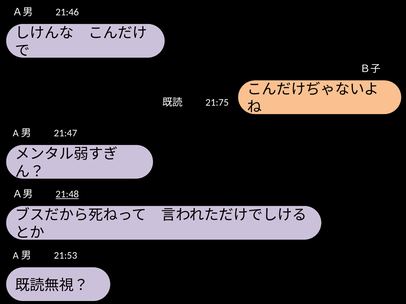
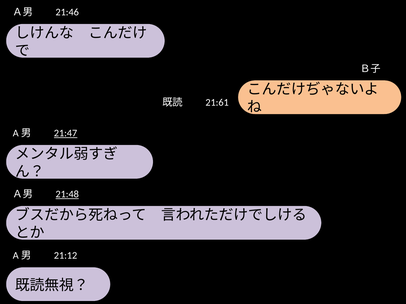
21:75: 21:75 -> 21:61
21:47 underline: none -> present
21:53: 21:53 -> 21:12
